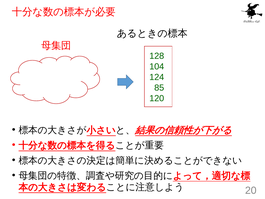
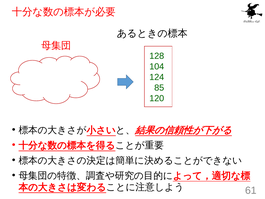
20: 20 -> 61
